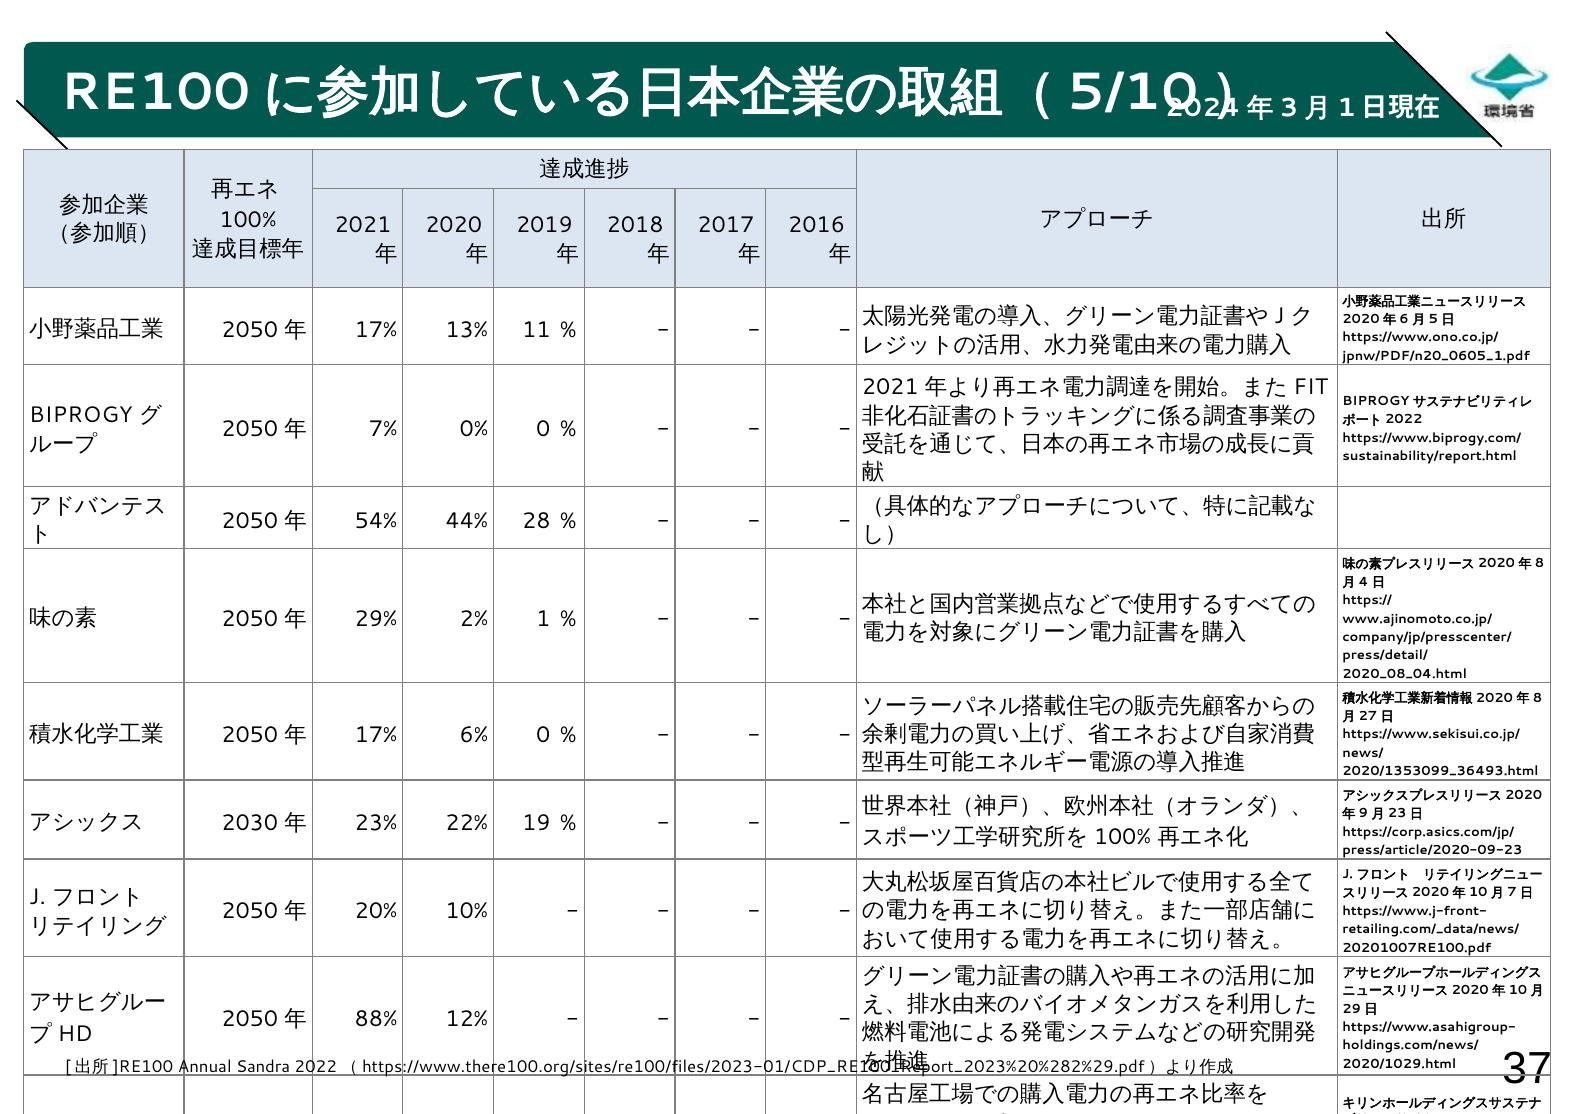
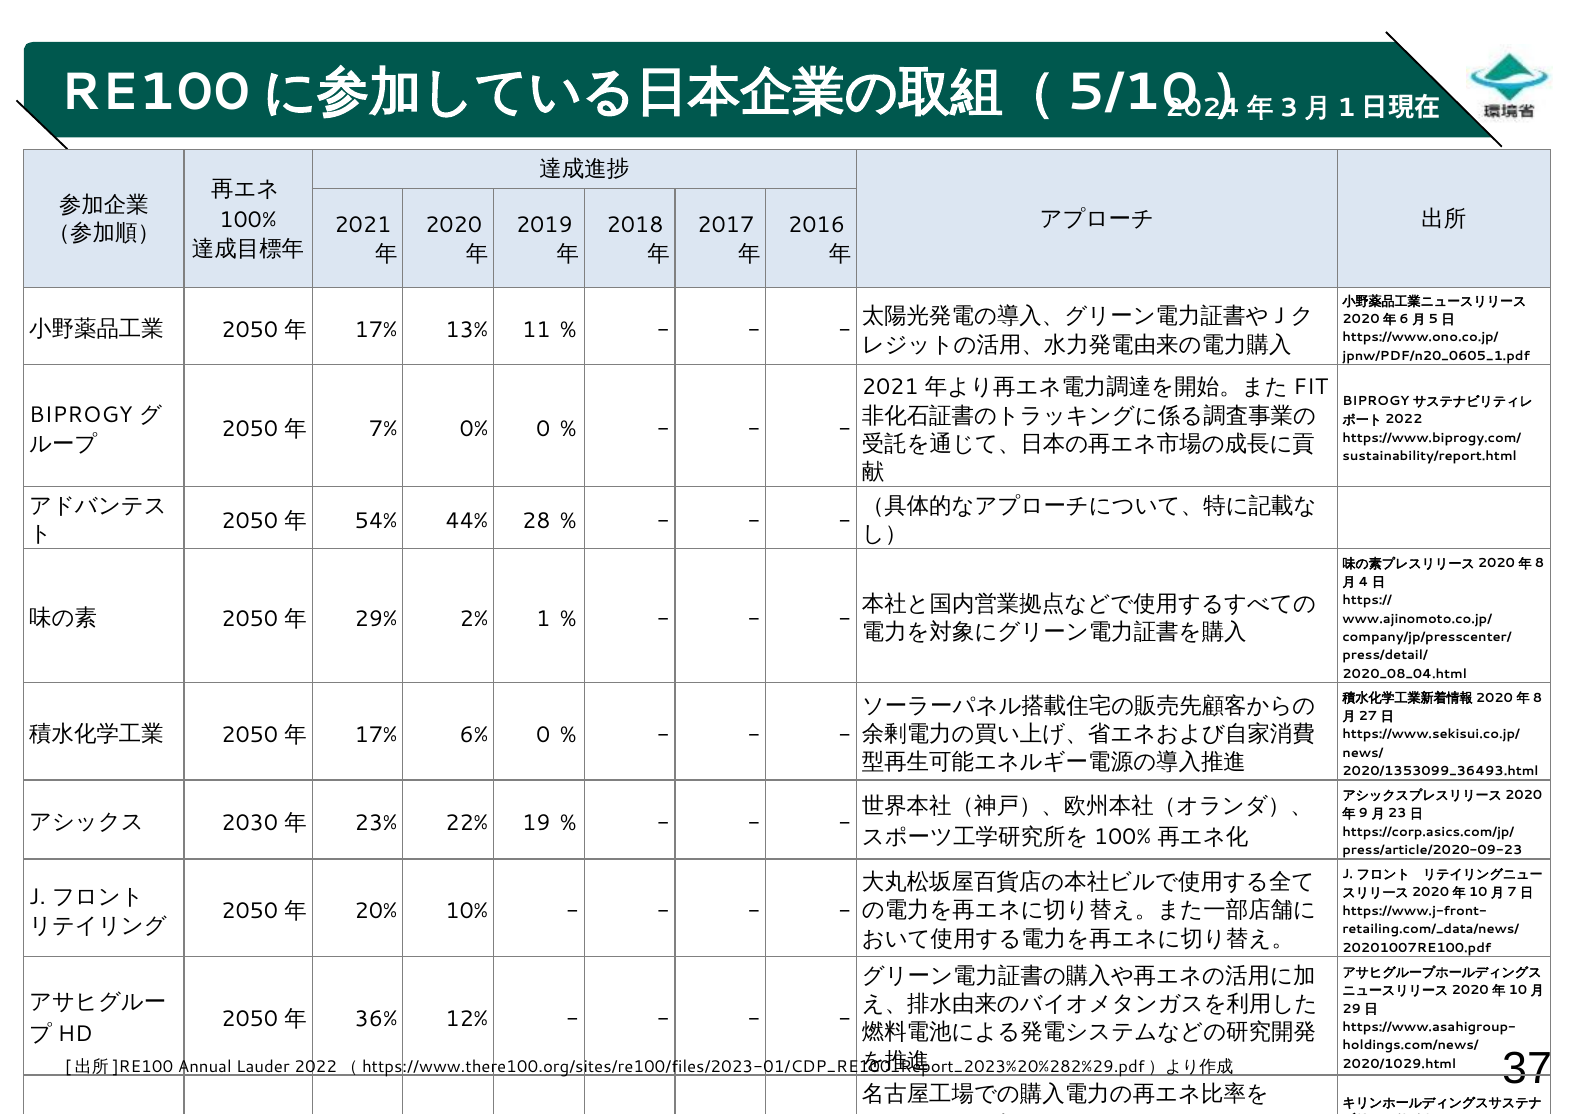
88%: 88% -> 36%
Sandra: Sandra -> Lauder
